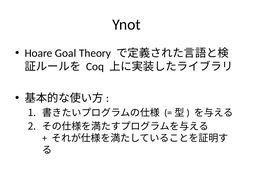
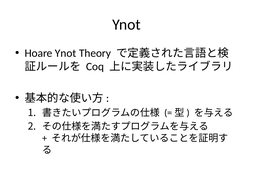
Hoare Goal: Goal -> Ynot
